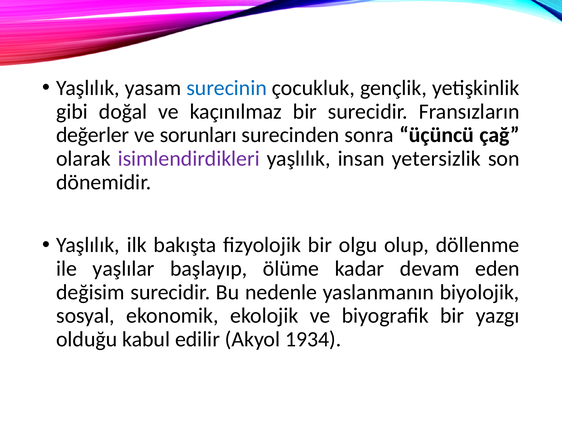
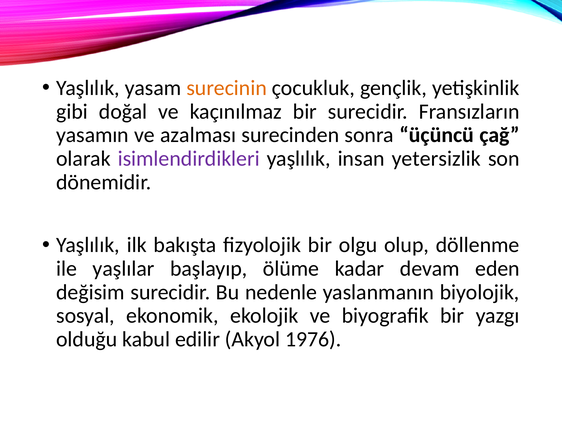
surecinin colour: blue -> orange
değerler: değerler -> yasamın
sorunları: sorunları -> azalması
1934: 1934 -> 1976
